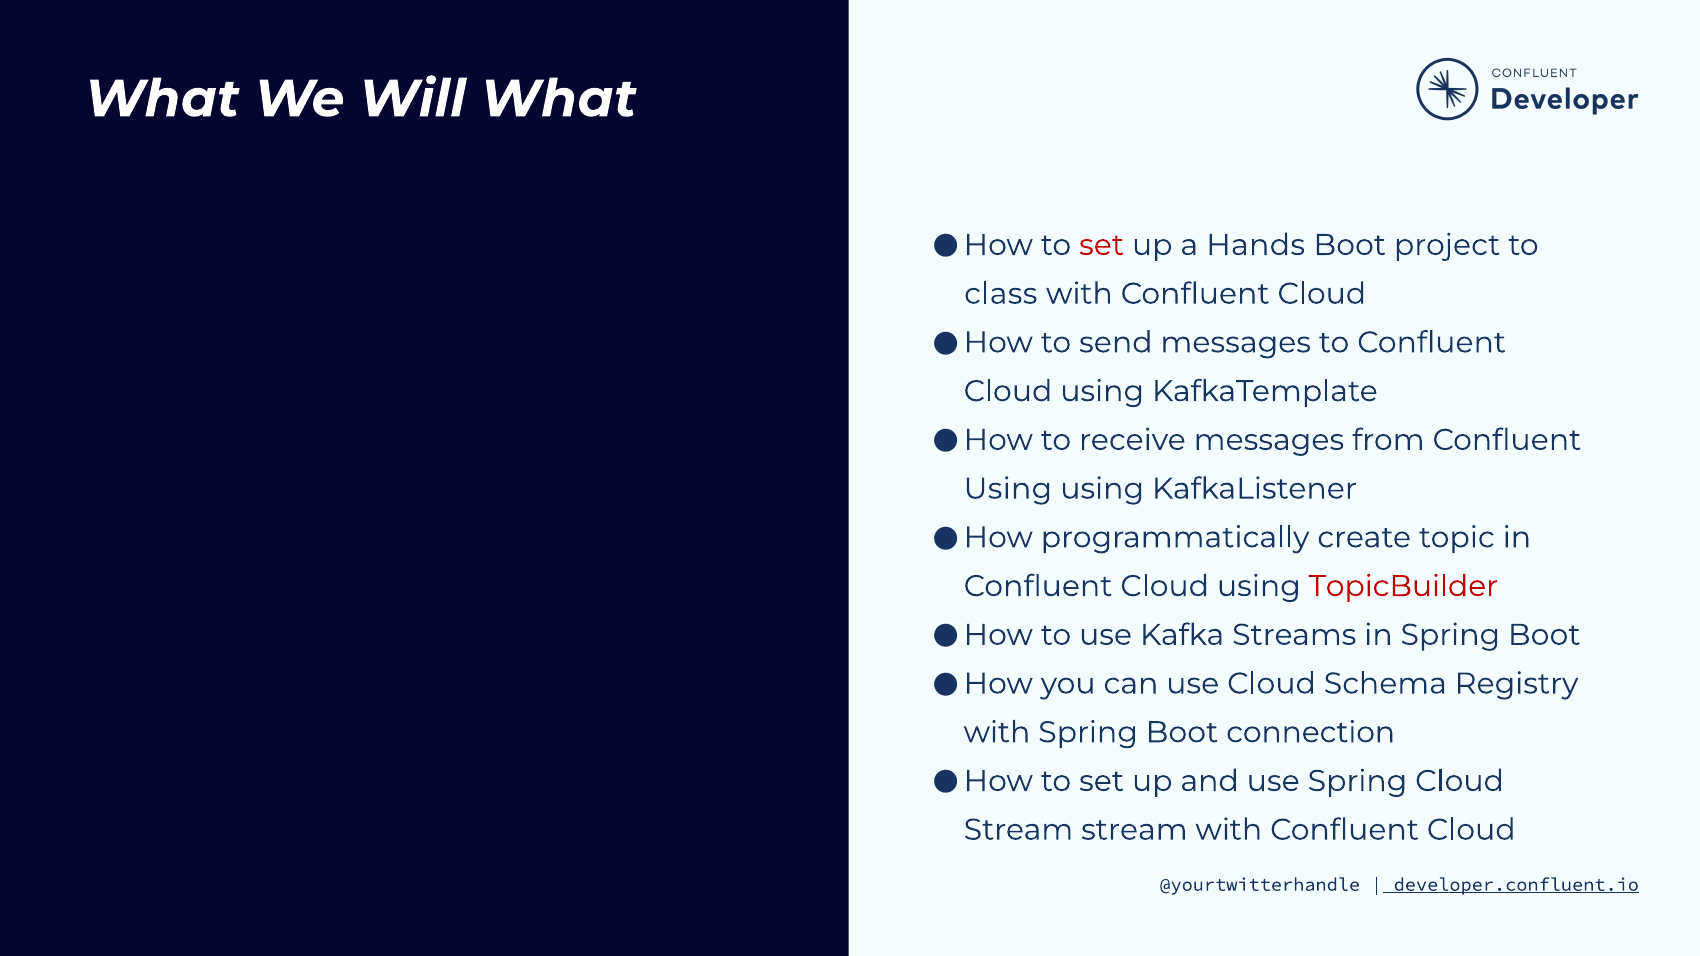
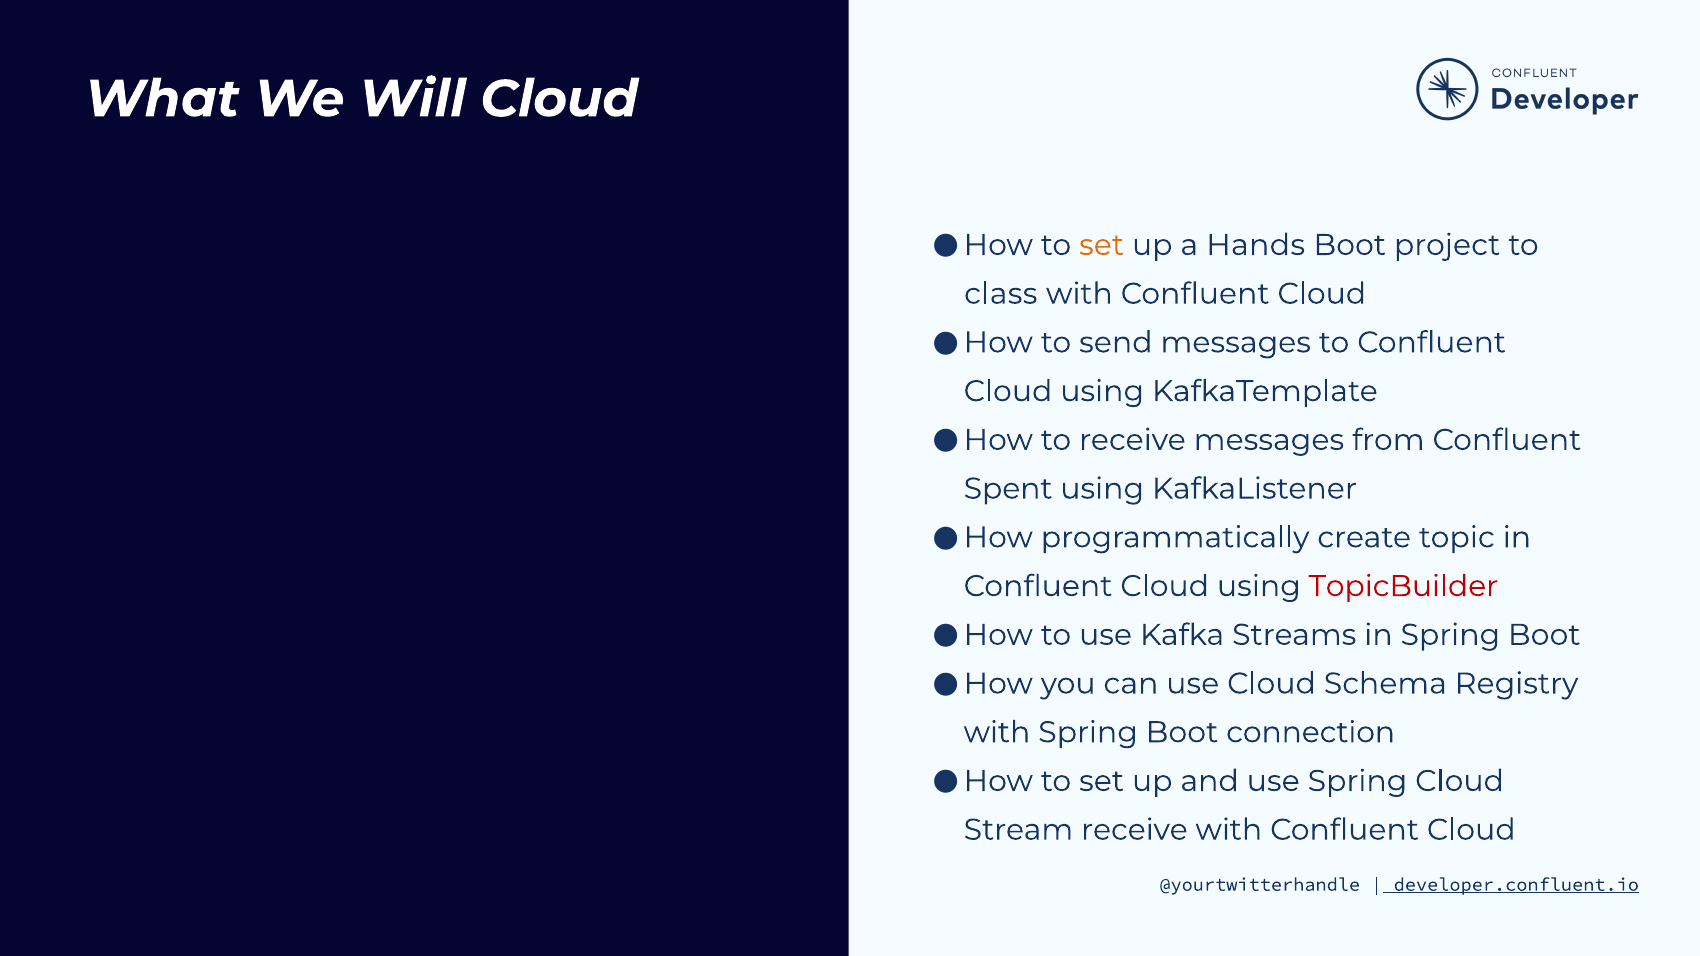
Will What: What -> Cloud
set at (1102, 245) colour: red -> orange
Using at (1008, 489): Using -> Spent
Stream stream: stream -> receive
